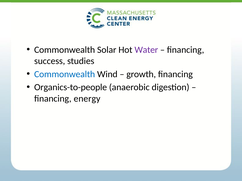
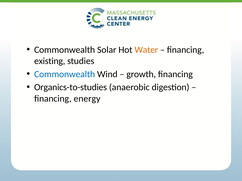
Water colour: purple -> orange
success: success -> existing
Organics-to-people: Organics-to-people -> Organics-to-studies
